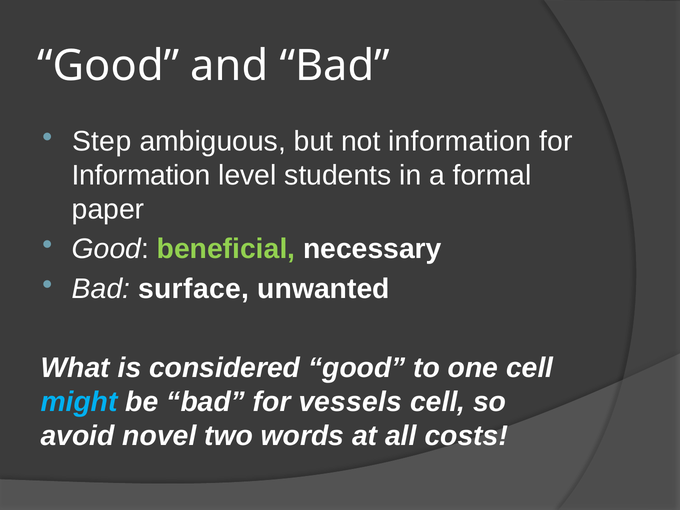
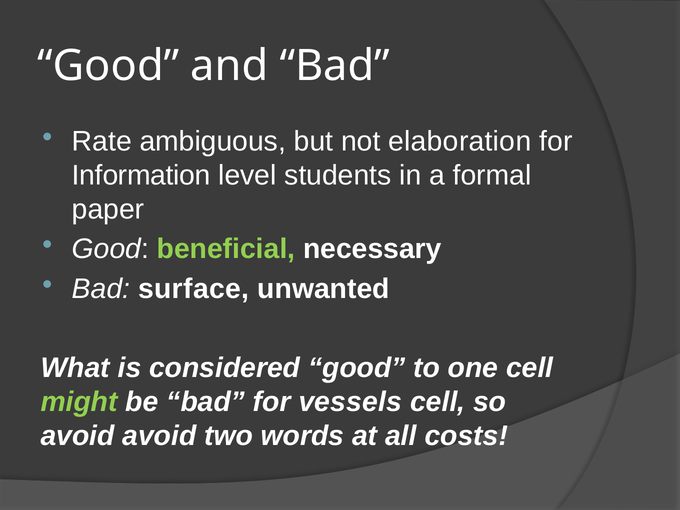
Step: Step -> Rate
not information: information -> elaboration
might colour: light blue -> light green
avoid novel: novel -> avoid
